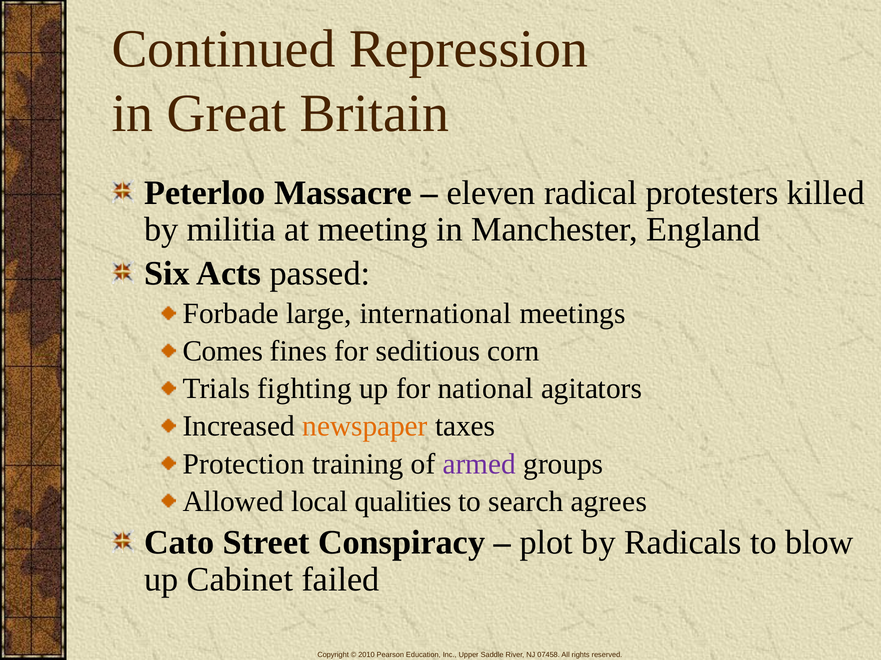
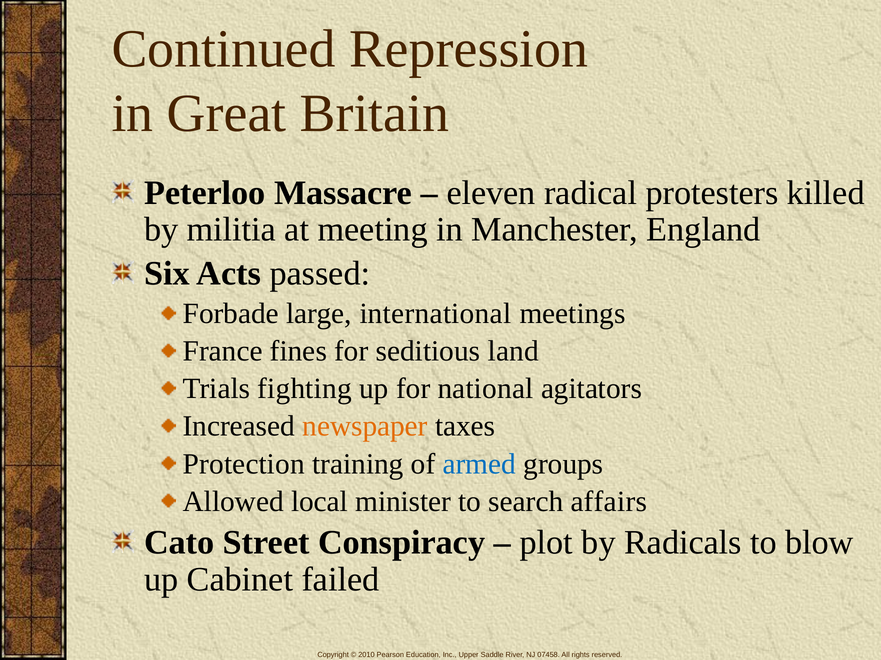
Comes: Comes -> France
corn: corn -> land
armed colour: purple -> blue
qualities: qualities -> minister
agrees: agrees -> affairs
